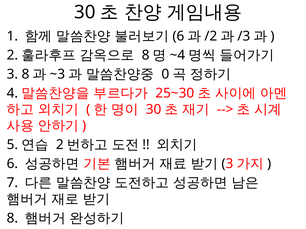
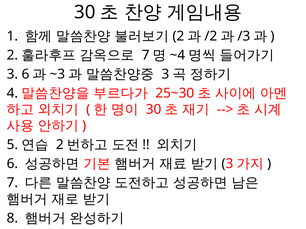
6 at (178, 36): 6 -> 2
8 at (146, 55): 8 -> 7
3 8: 8 -> 6
0 at (165, 74): 0 -> 3
